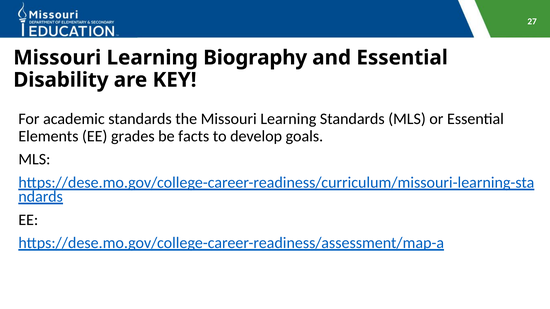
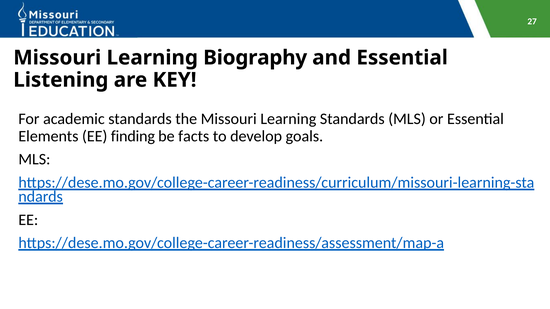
Disability: Disability -> Listening
grades: grades -> finding
